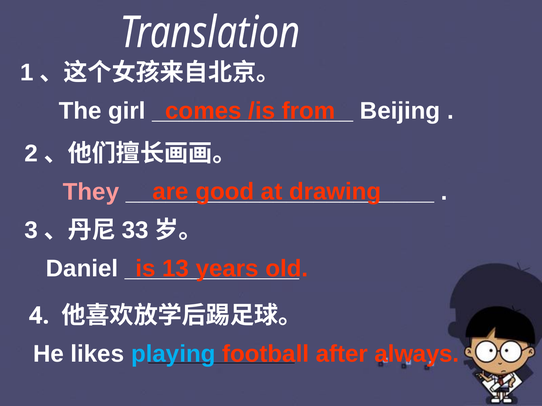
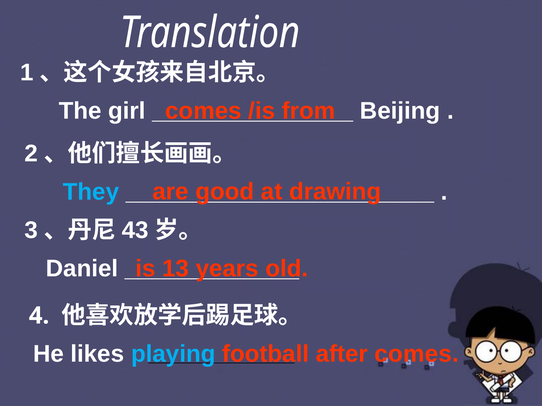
They colour: pink -> light blue
33: 33 -> 43
after always: always -> comes
